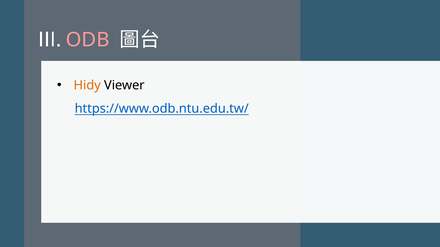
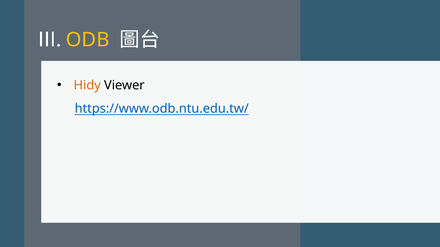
ODB colour: pink -> yellow
